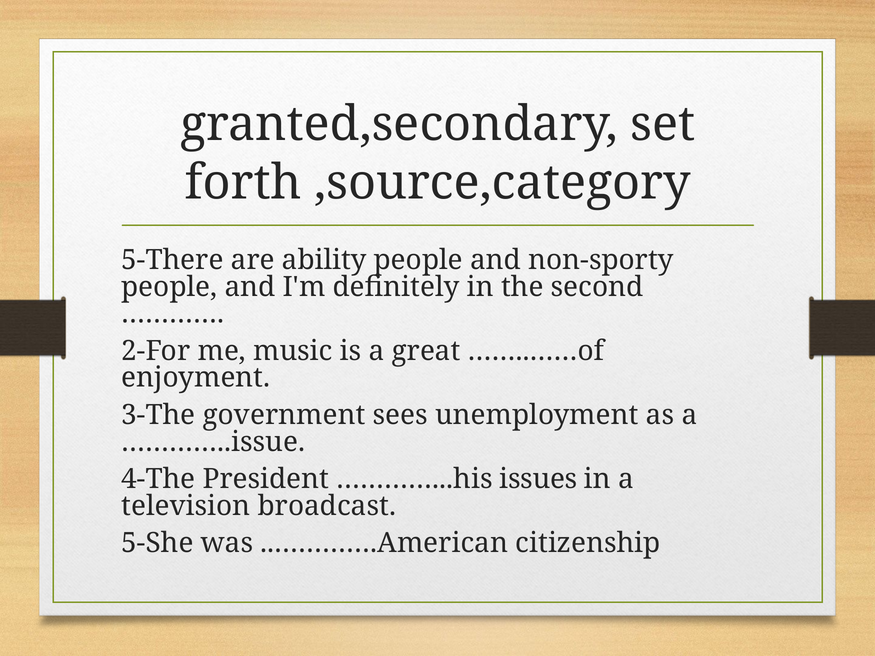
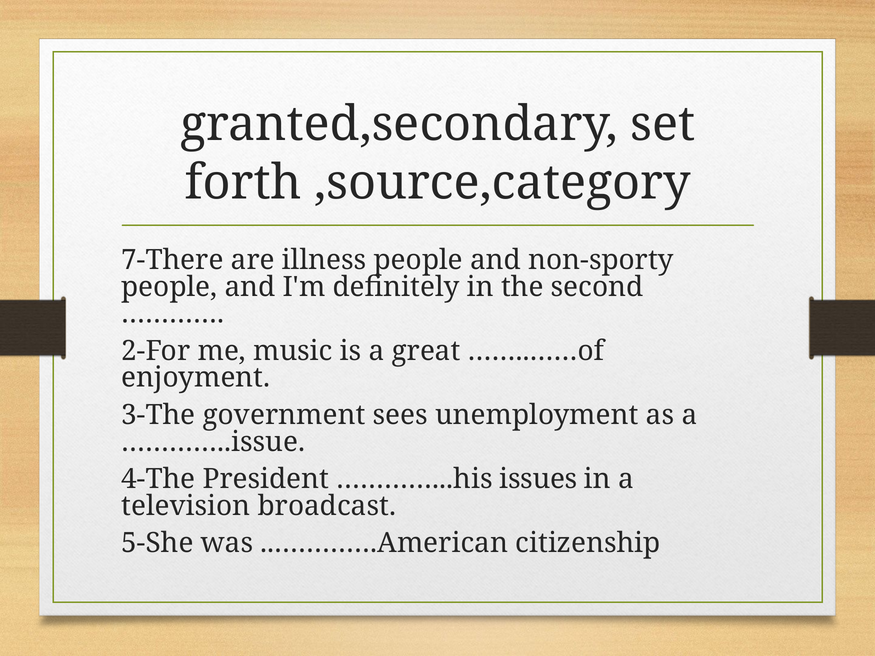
5-There: 5-There -> 7-There
ability: ability -> illness
